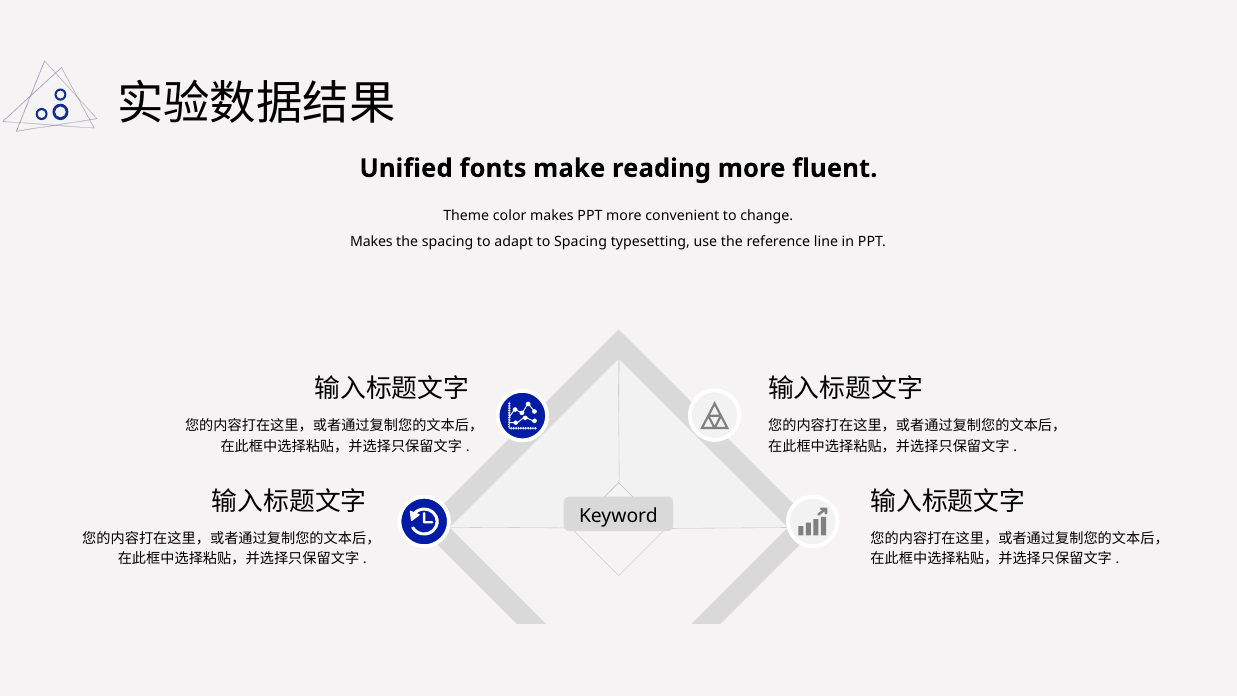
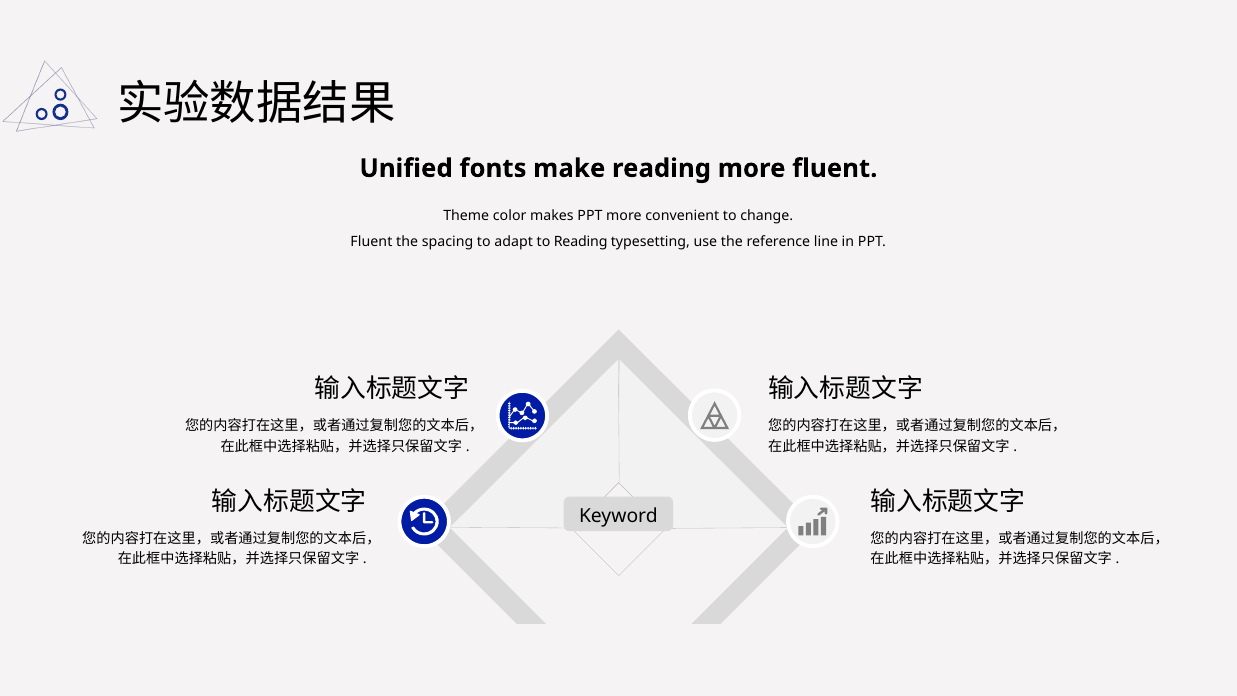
Makes at (371, 241): Makes -> Fluent
to Spacing: Spacing -> Reading
